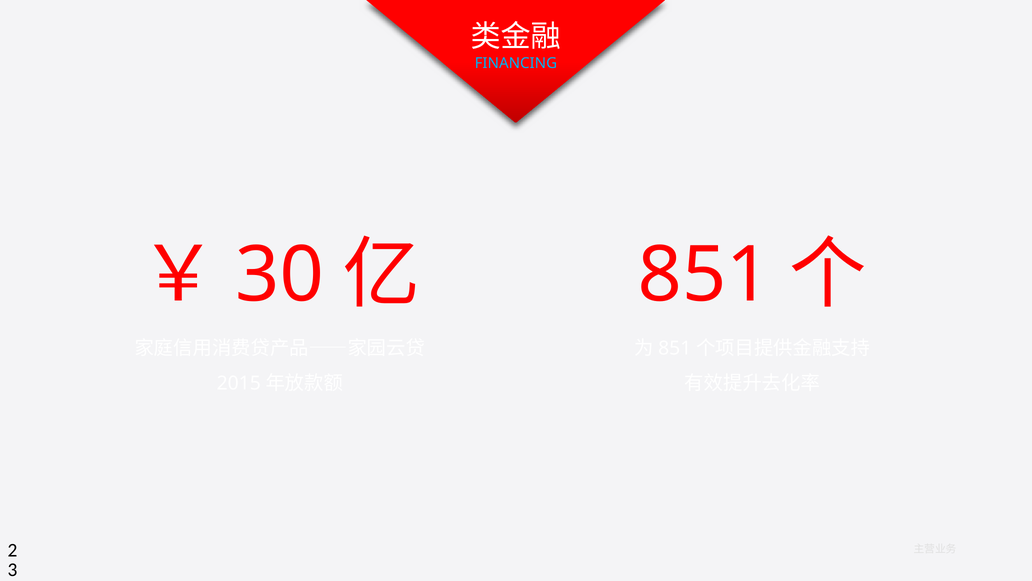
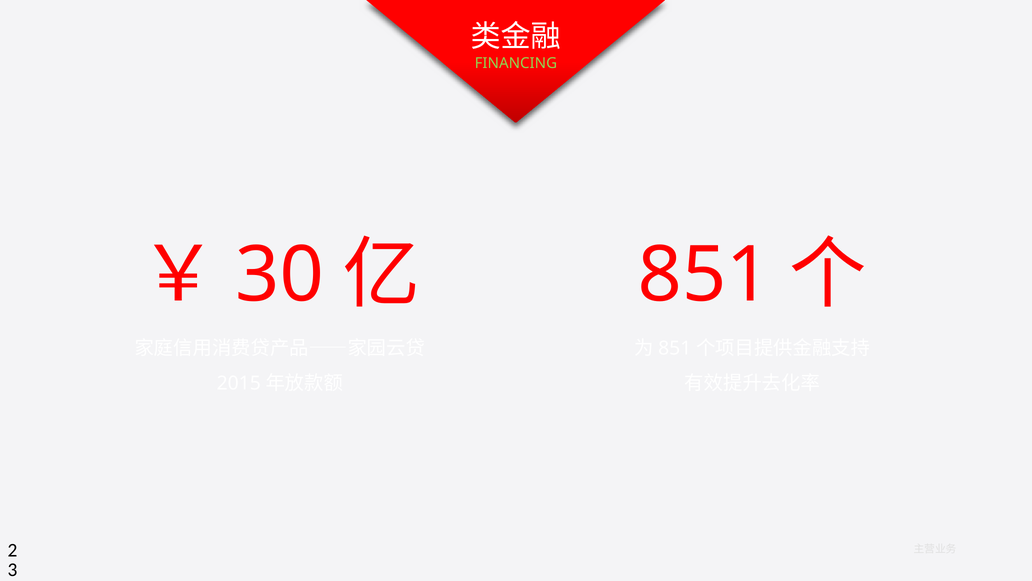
FINANCING colour: light blue -> light green
